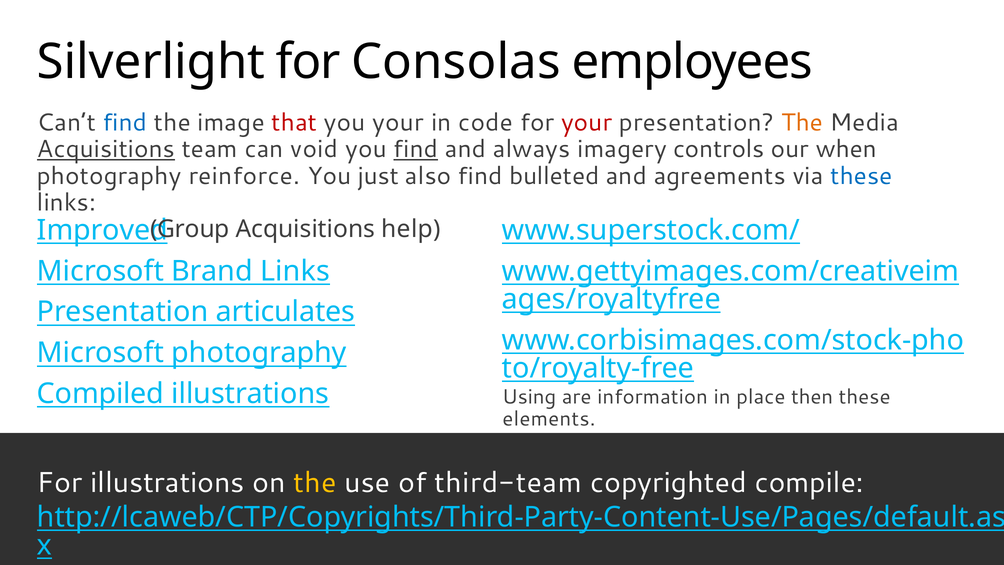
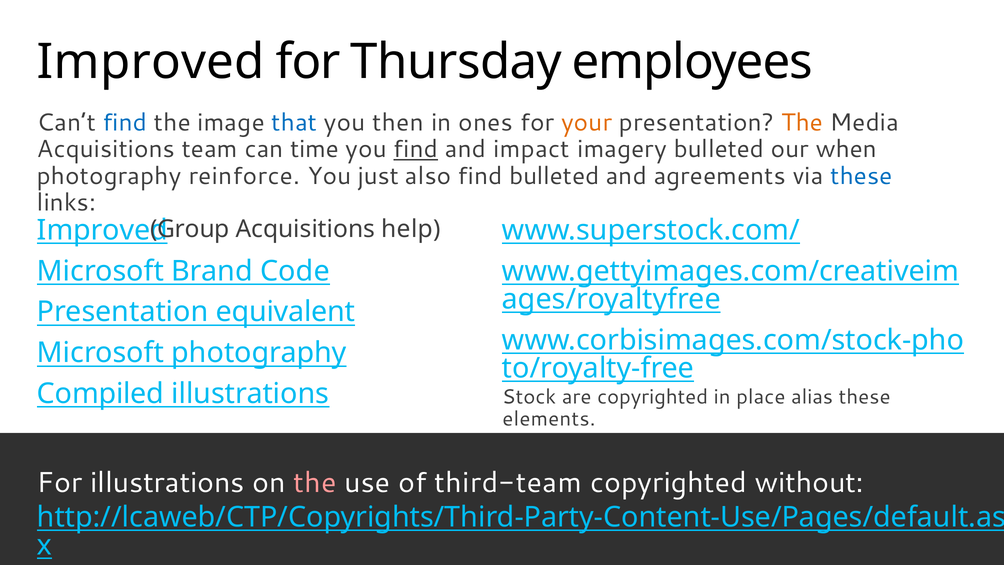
Silverlight at (151, 62): Silverlight -> Improved
Consolas: Consolas -> Thursday
that colour: red -> blue
you your: your -> then
code: code -> ones
your at (587, 123) colour: red -> orange
Acquisitions at (106, 149) underline: present -> none
void: void -> time
always: always -> impact
imagery controls: controls -> bulleted
Brand Links: Links -> Code
articulates: articulates -> equivalent
Using: Using -> Stock
are information: information -> copyrighted
then: then -> alias
the at (315, 483) colour: yellow -> pink
compile: compile -> without
